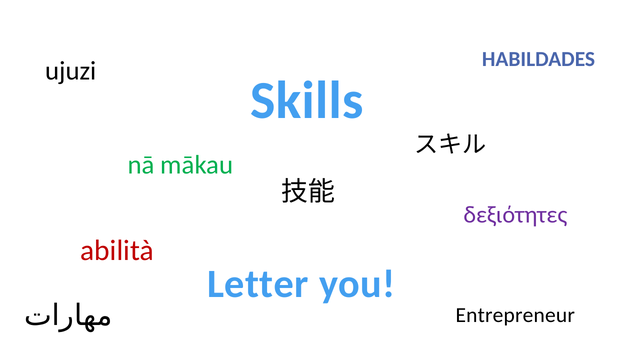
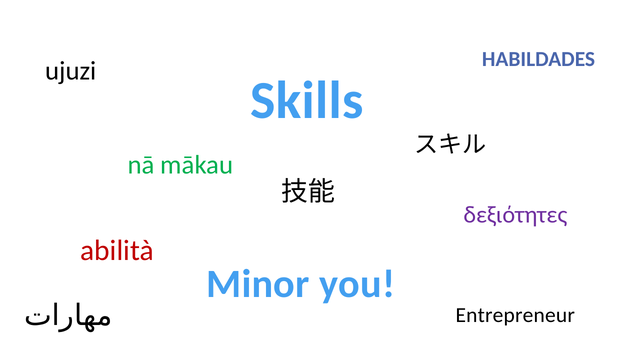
Letter: Letter -> Minor
